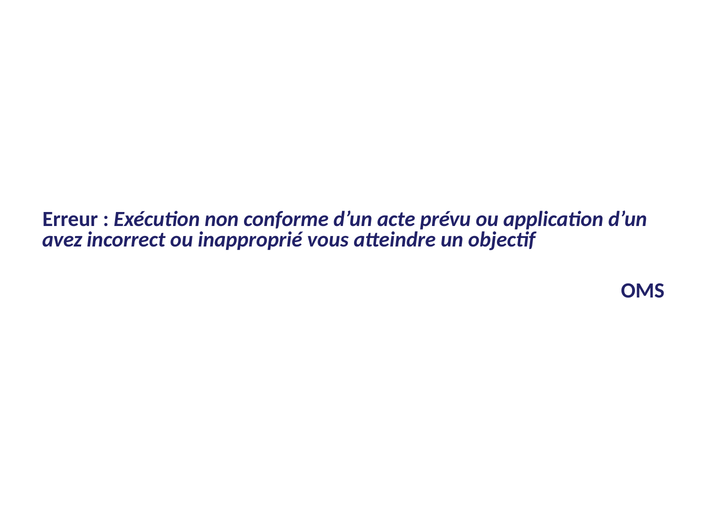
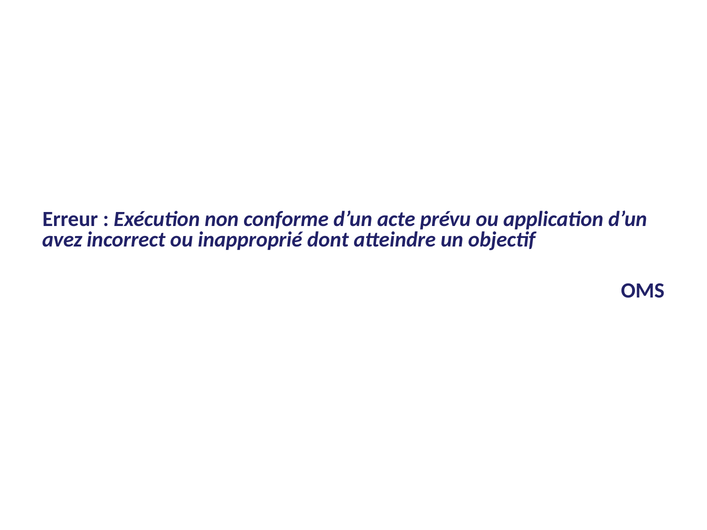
vous: vous -> dont
